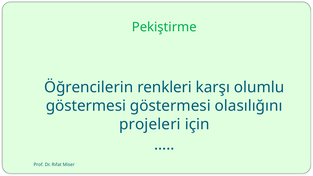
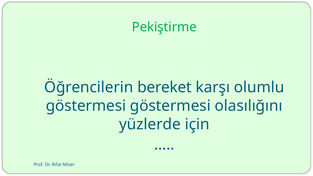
renkleri: renkleri -> bereket
projeleri: projeleri -> yüzlerde
